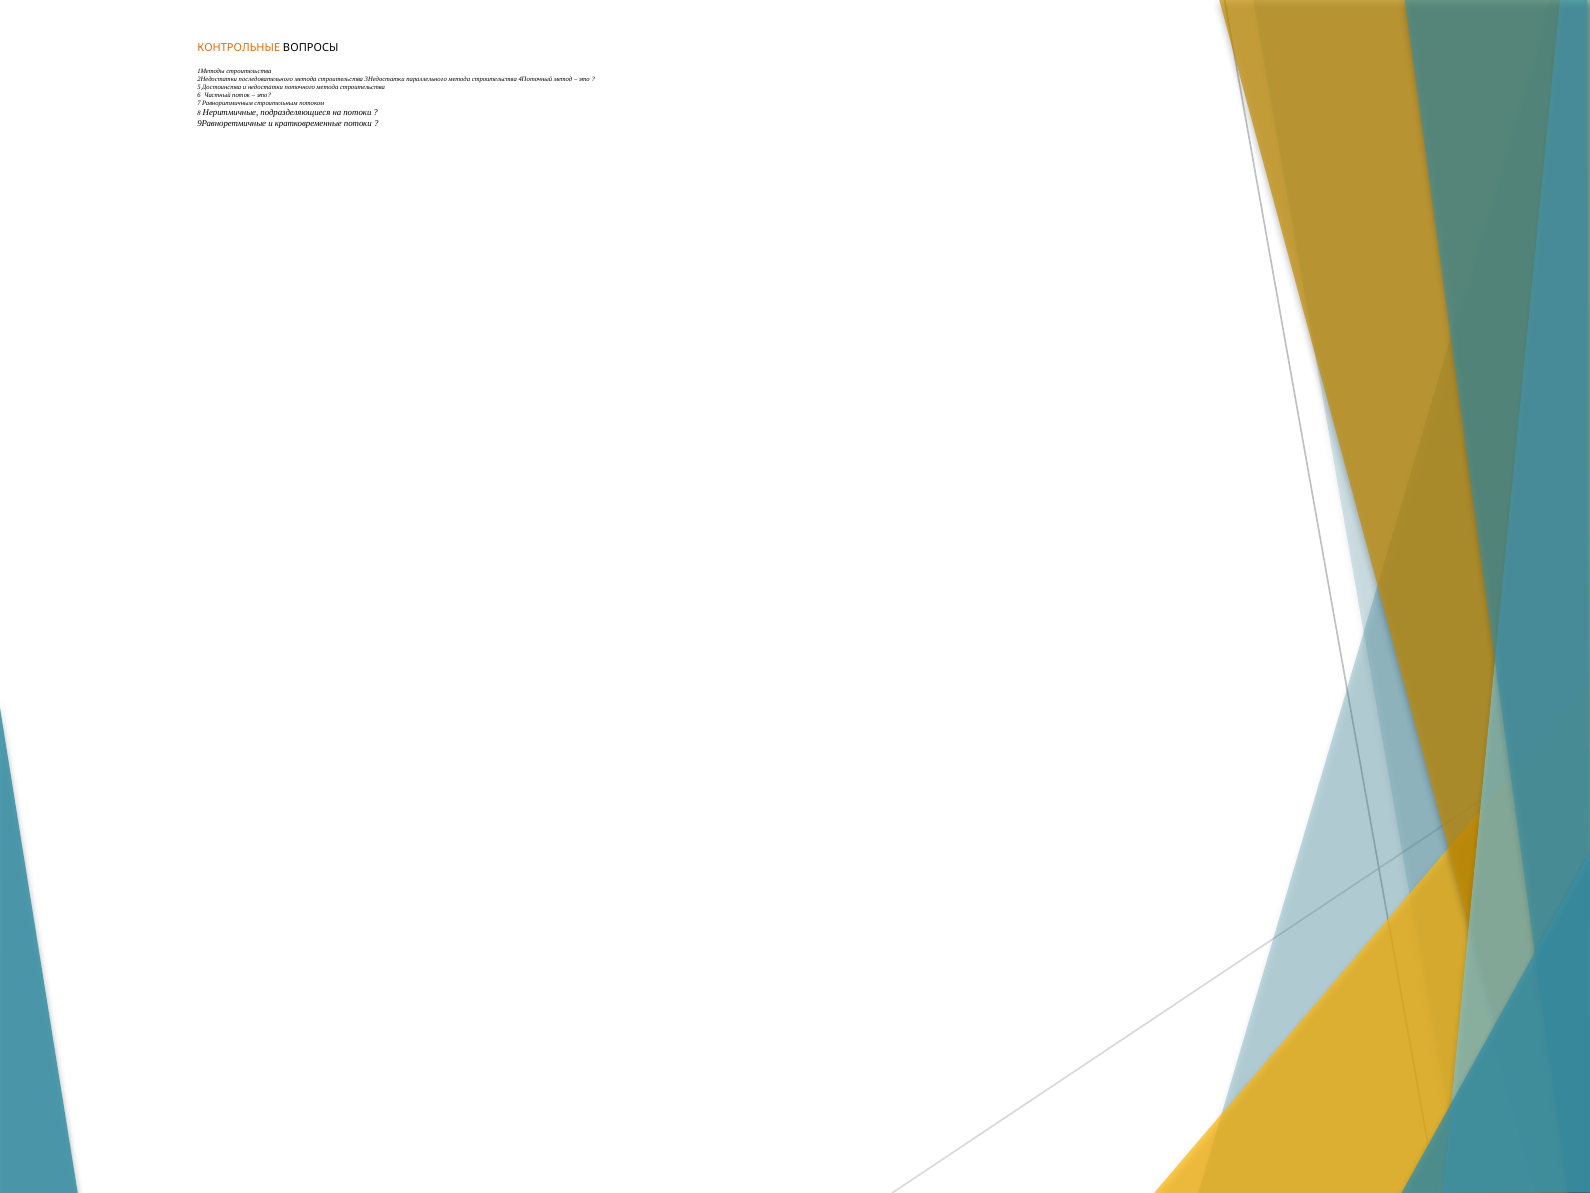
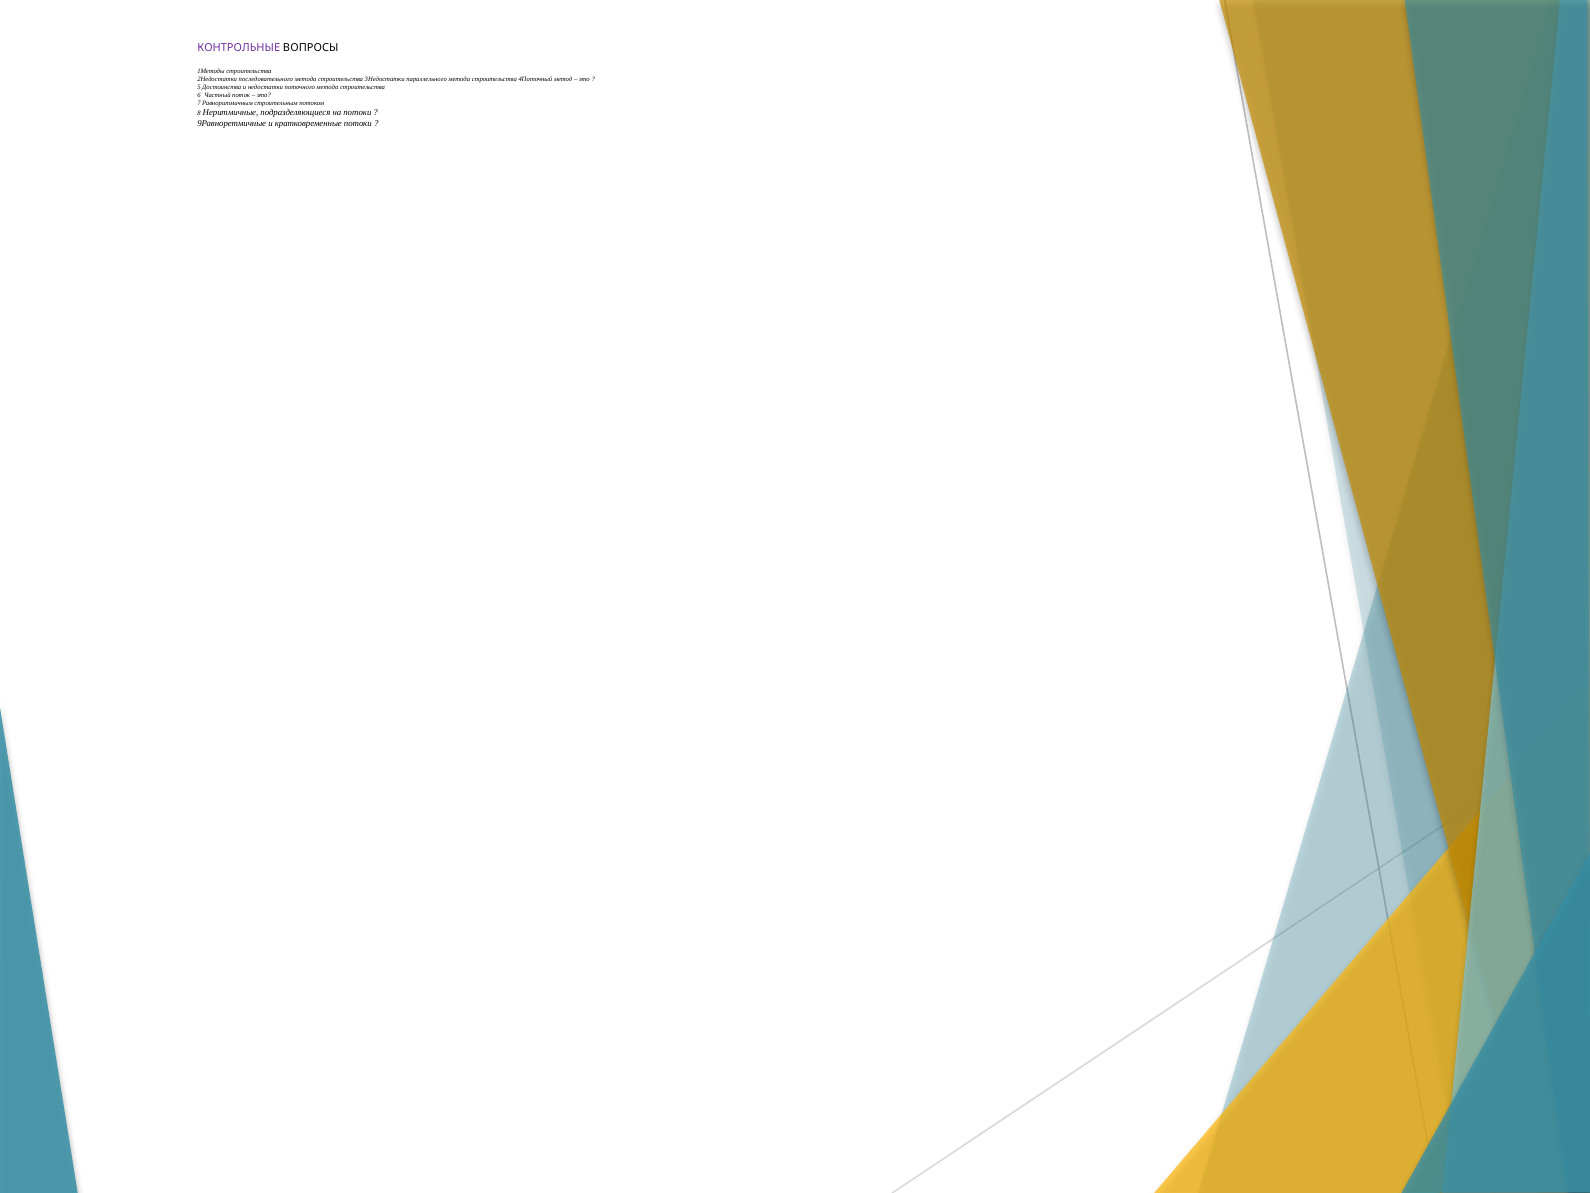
КОНТРОЛЬНЫЕ colour: orange -> purple
